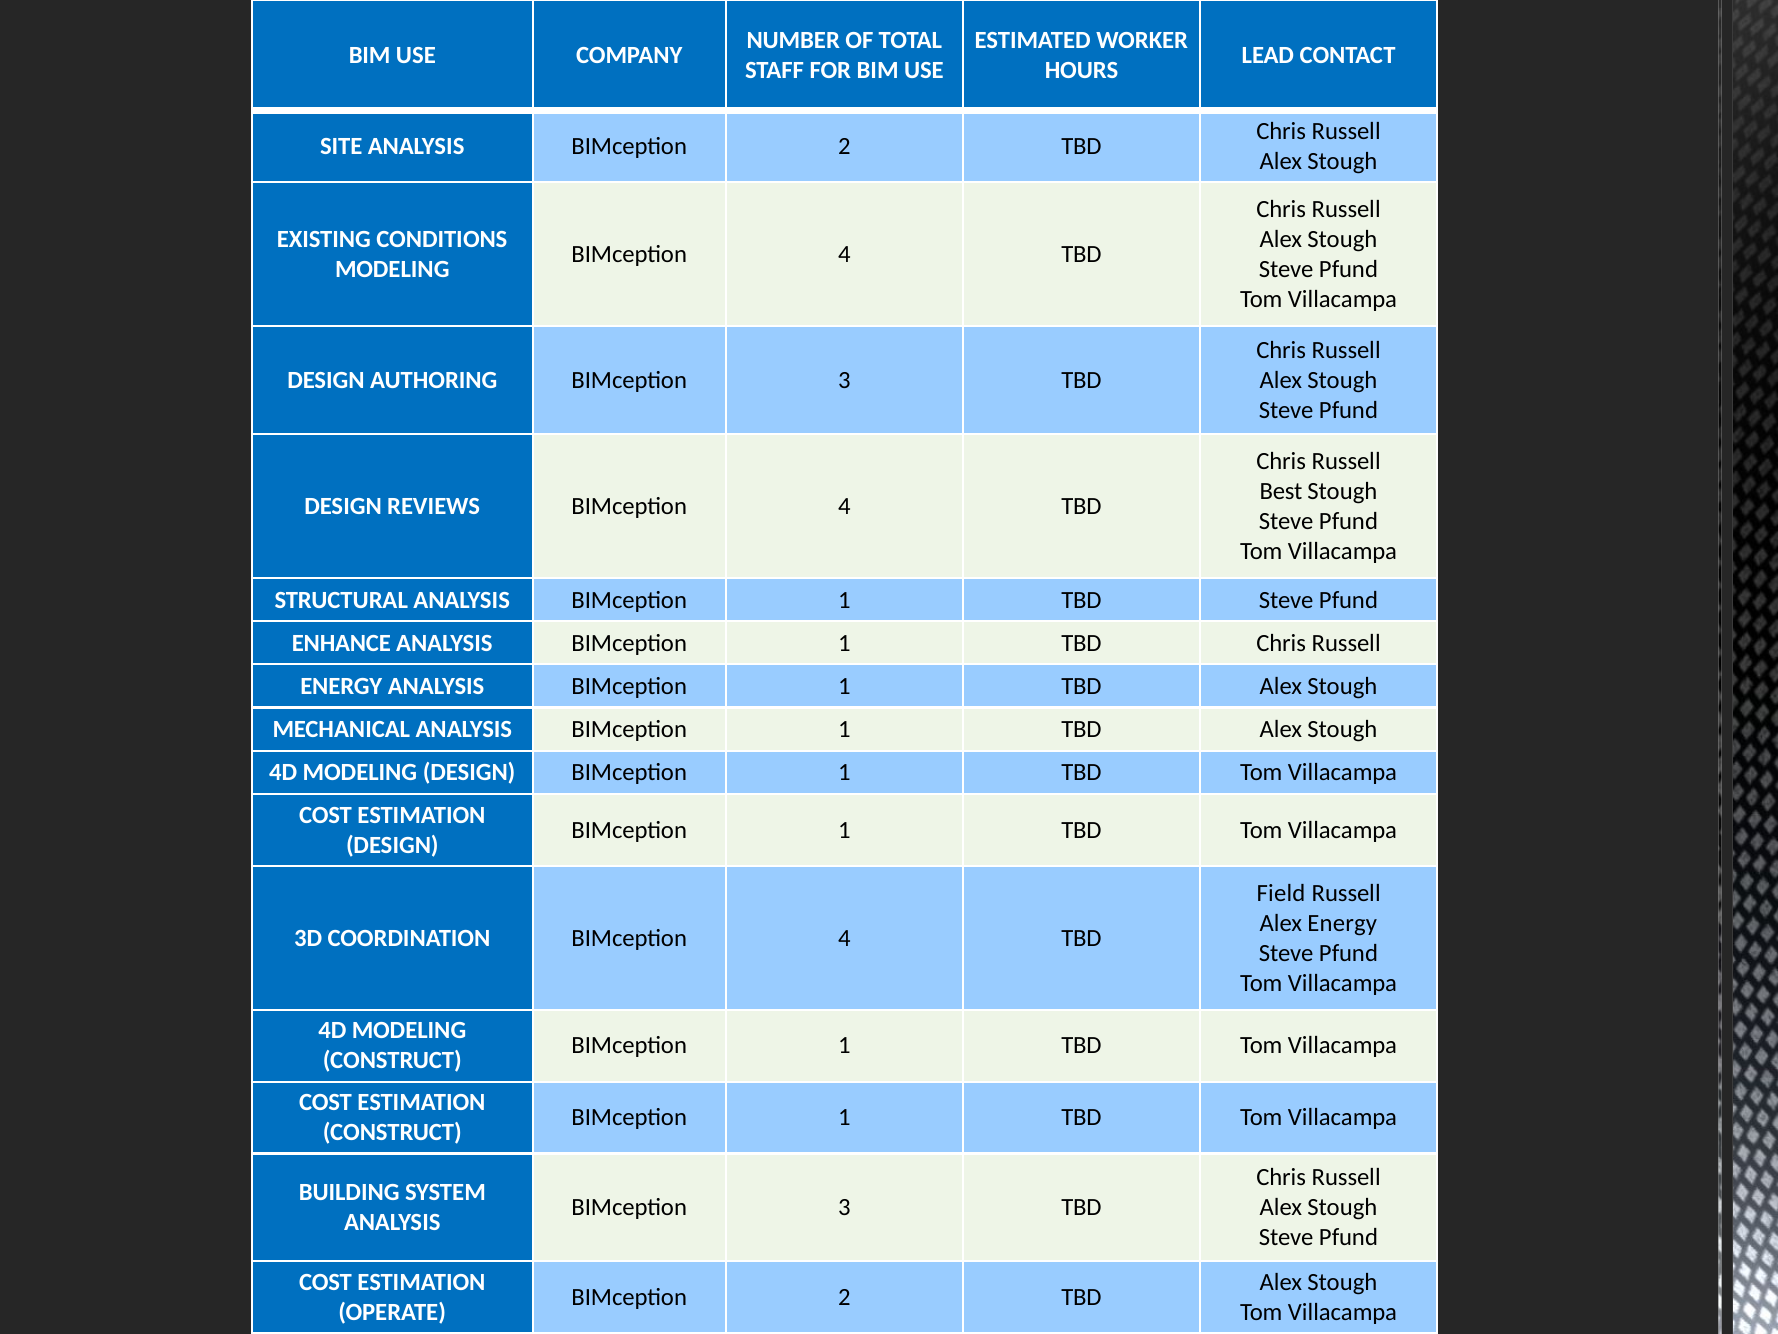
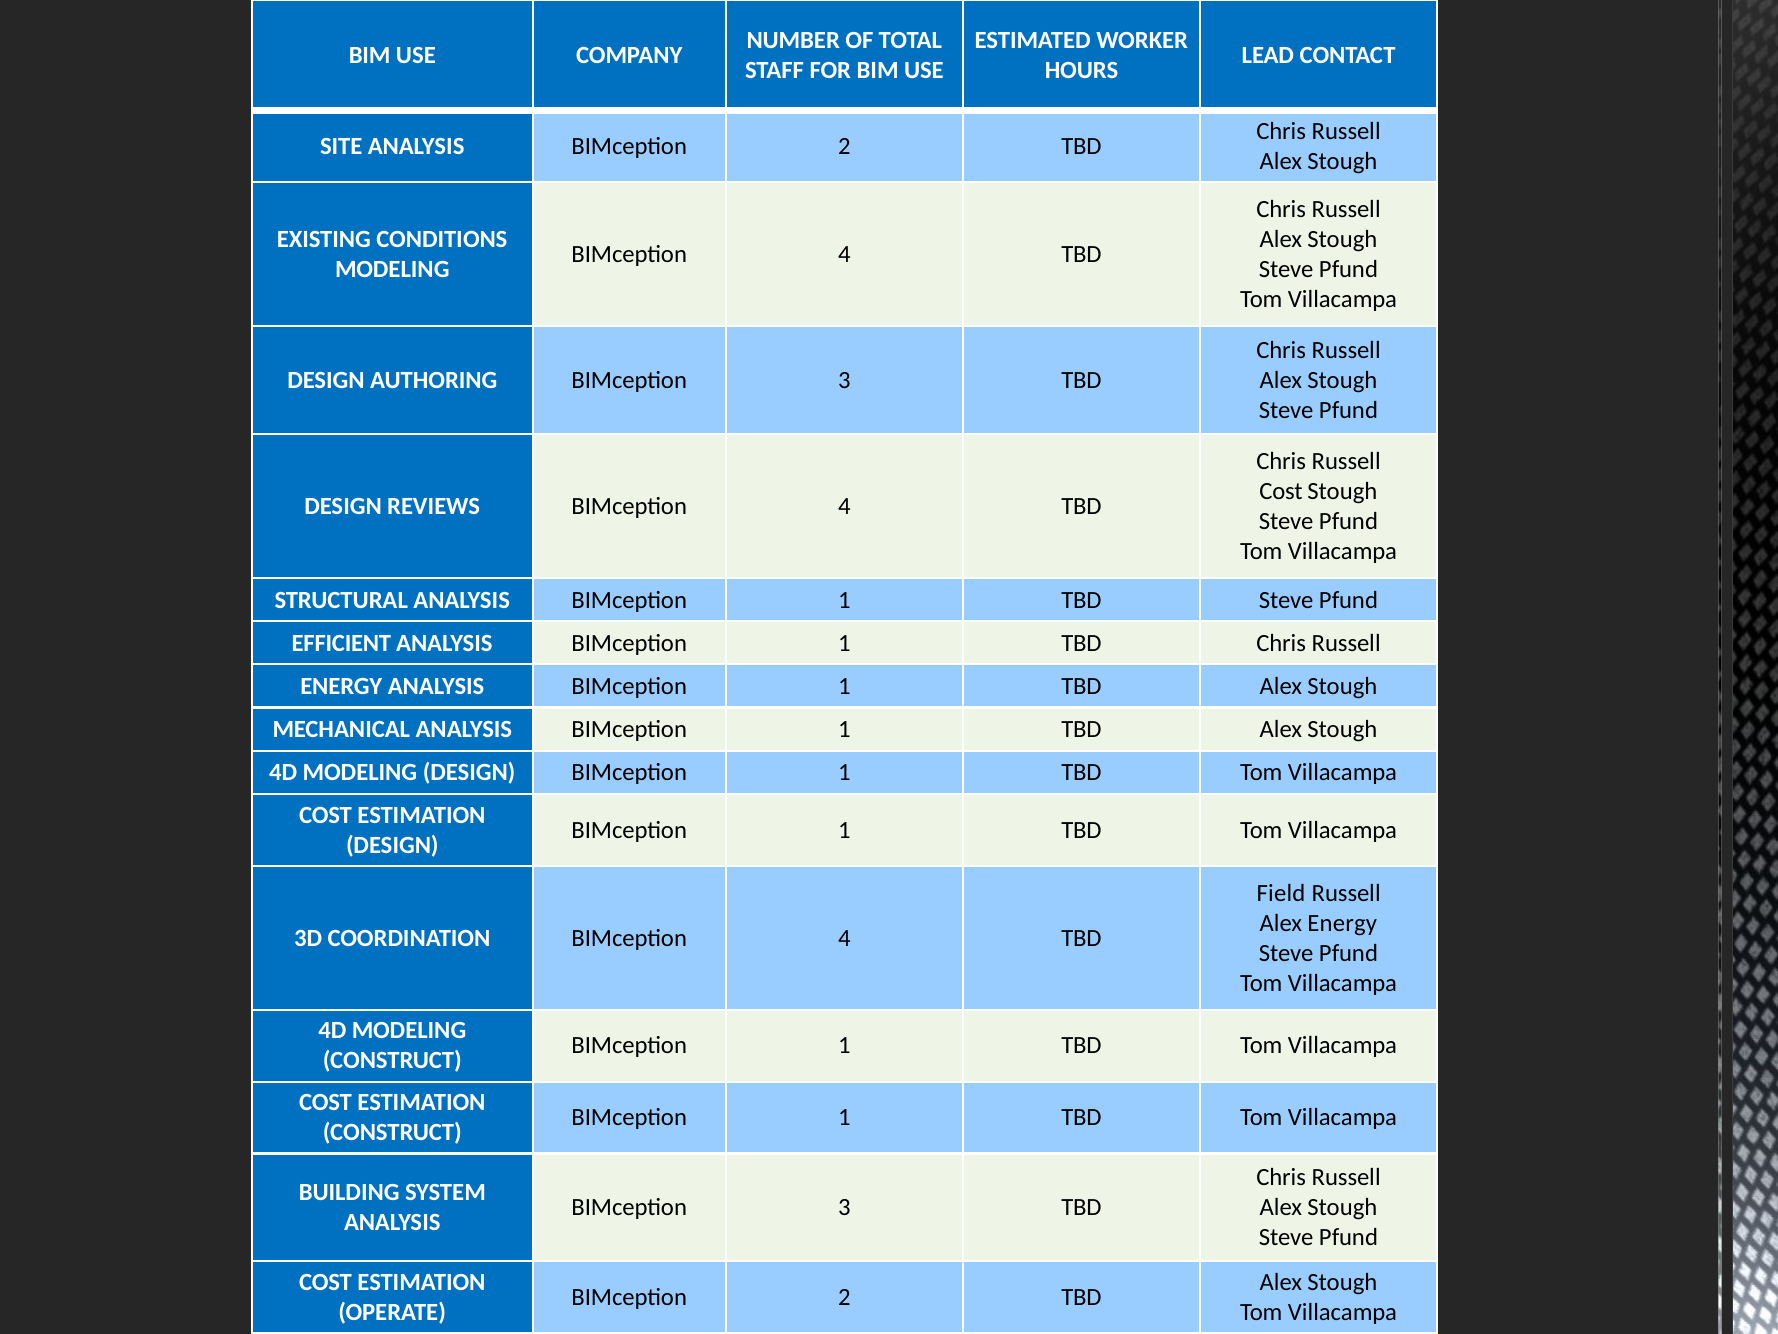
Best at (1281, 491): Best -> Cost
ENHANCE: ENHANCE -> EFFICIENT
